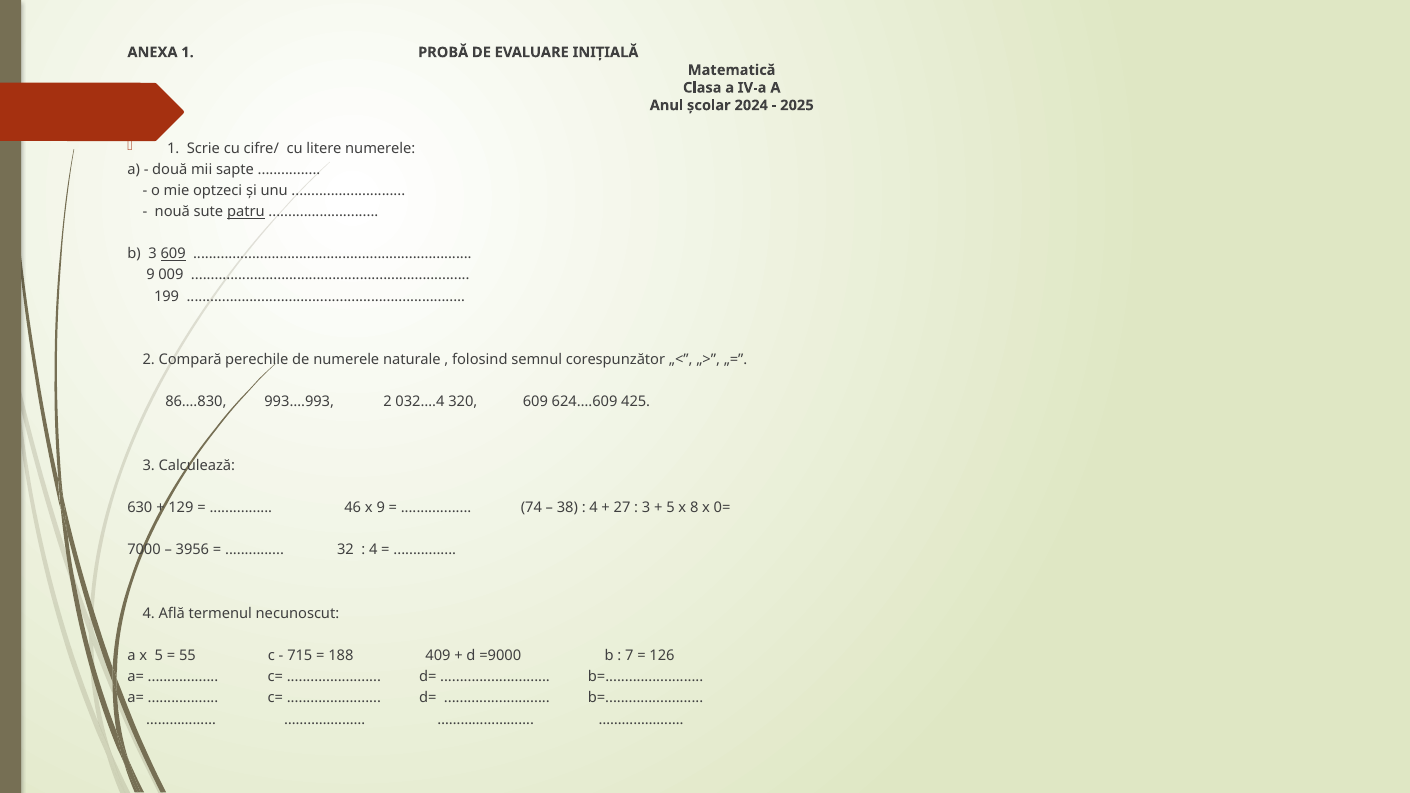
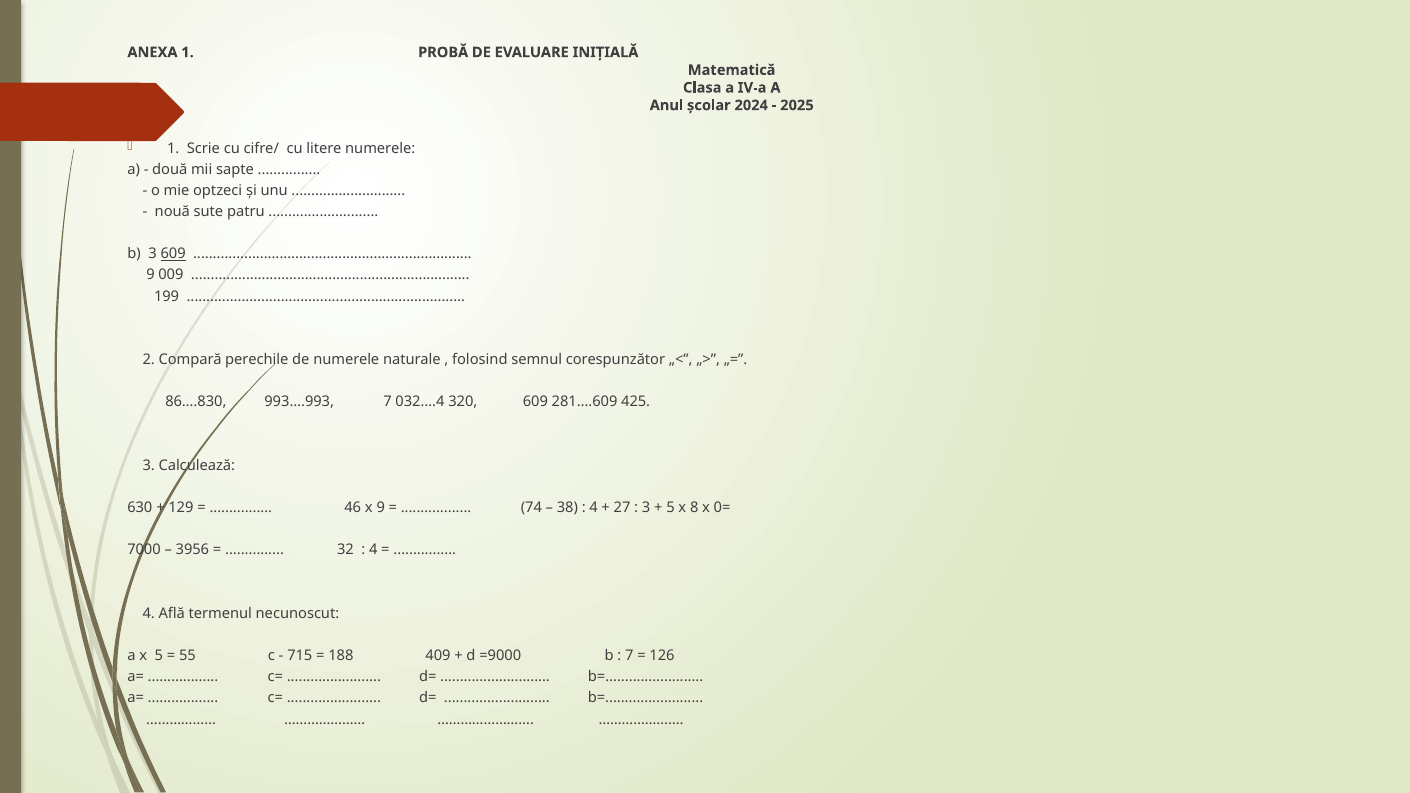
patru underline: present -> none
993….993 2: 2 -> 7
624….609: 624….609 -> 281….609
